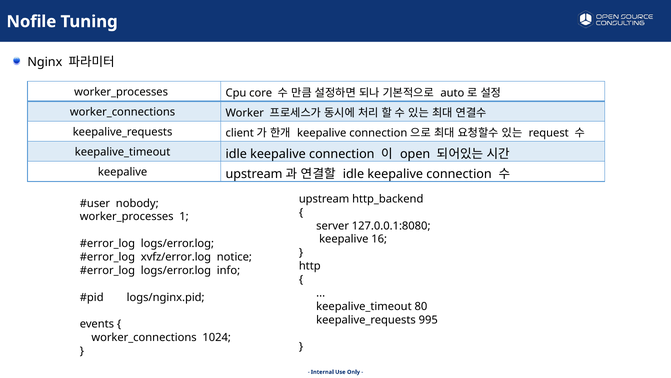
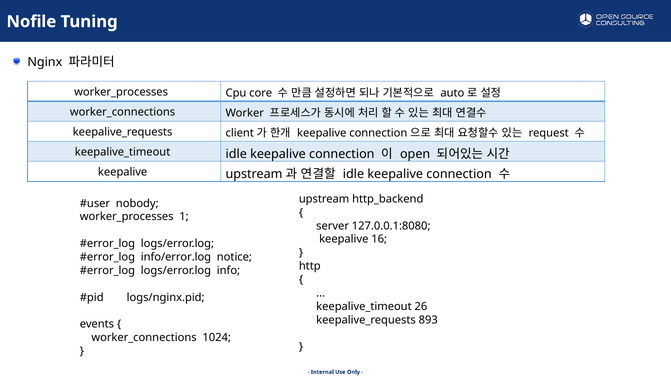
xvfz/error.log: xvfz/error.log -> info/error.log
80: 80 -> 26
995: 995 -> 893
